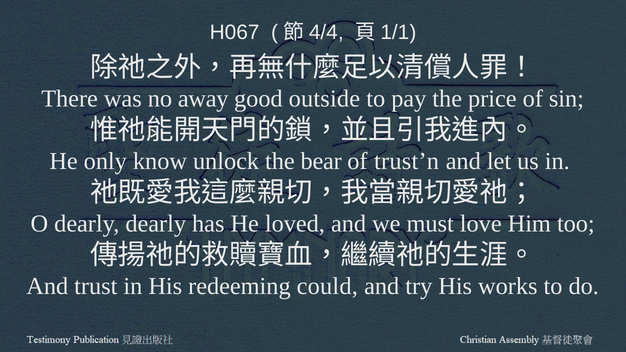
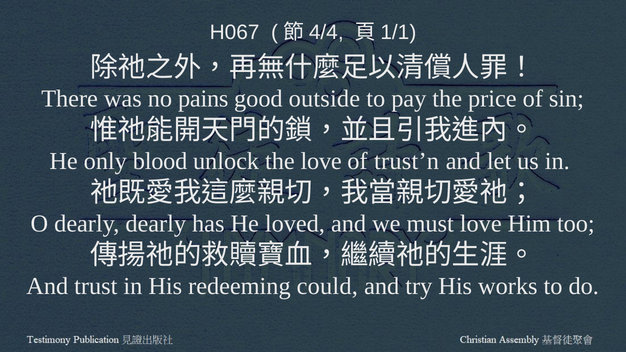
away: away -> pains
know: know -> blood
the bear: bear -> love
